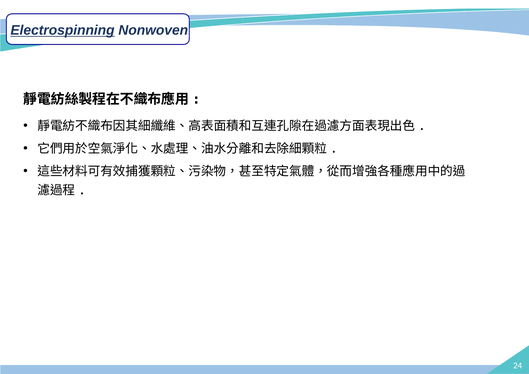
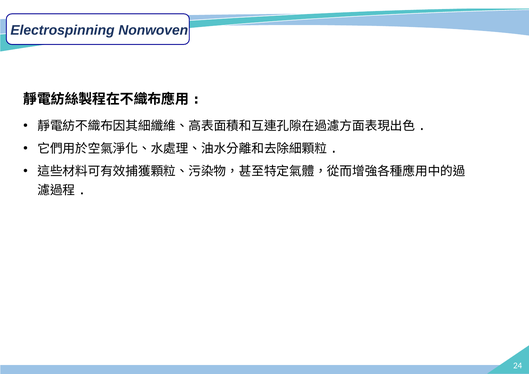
Electrospinning underline: present -> none
